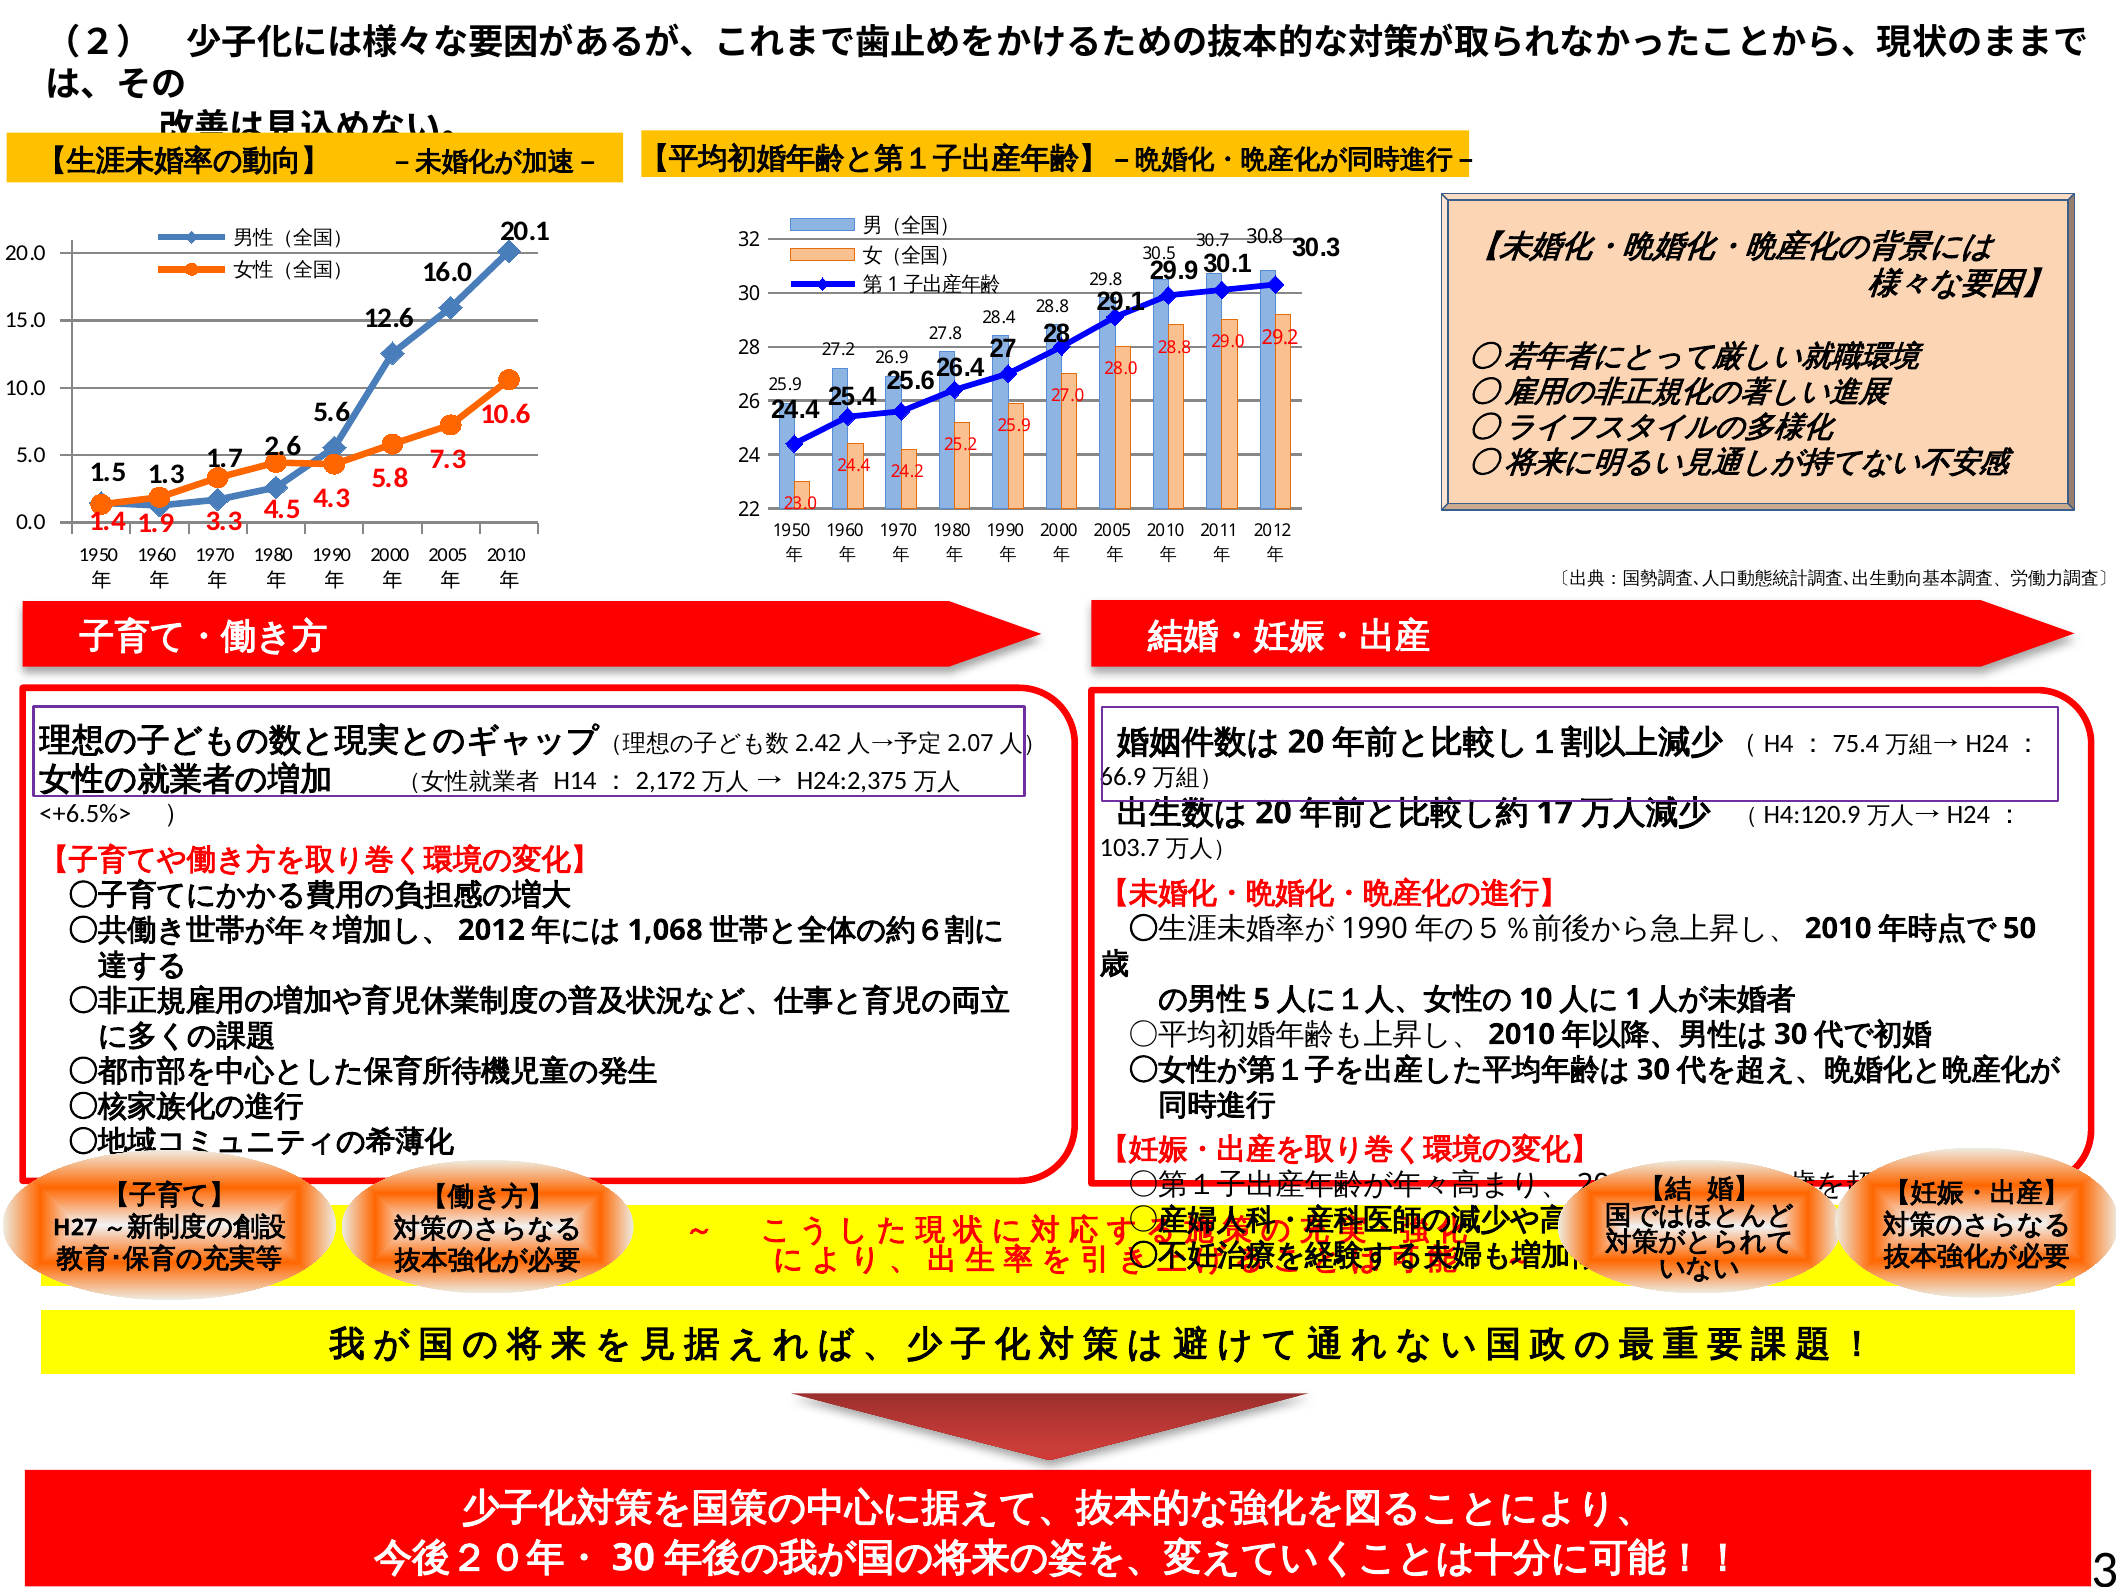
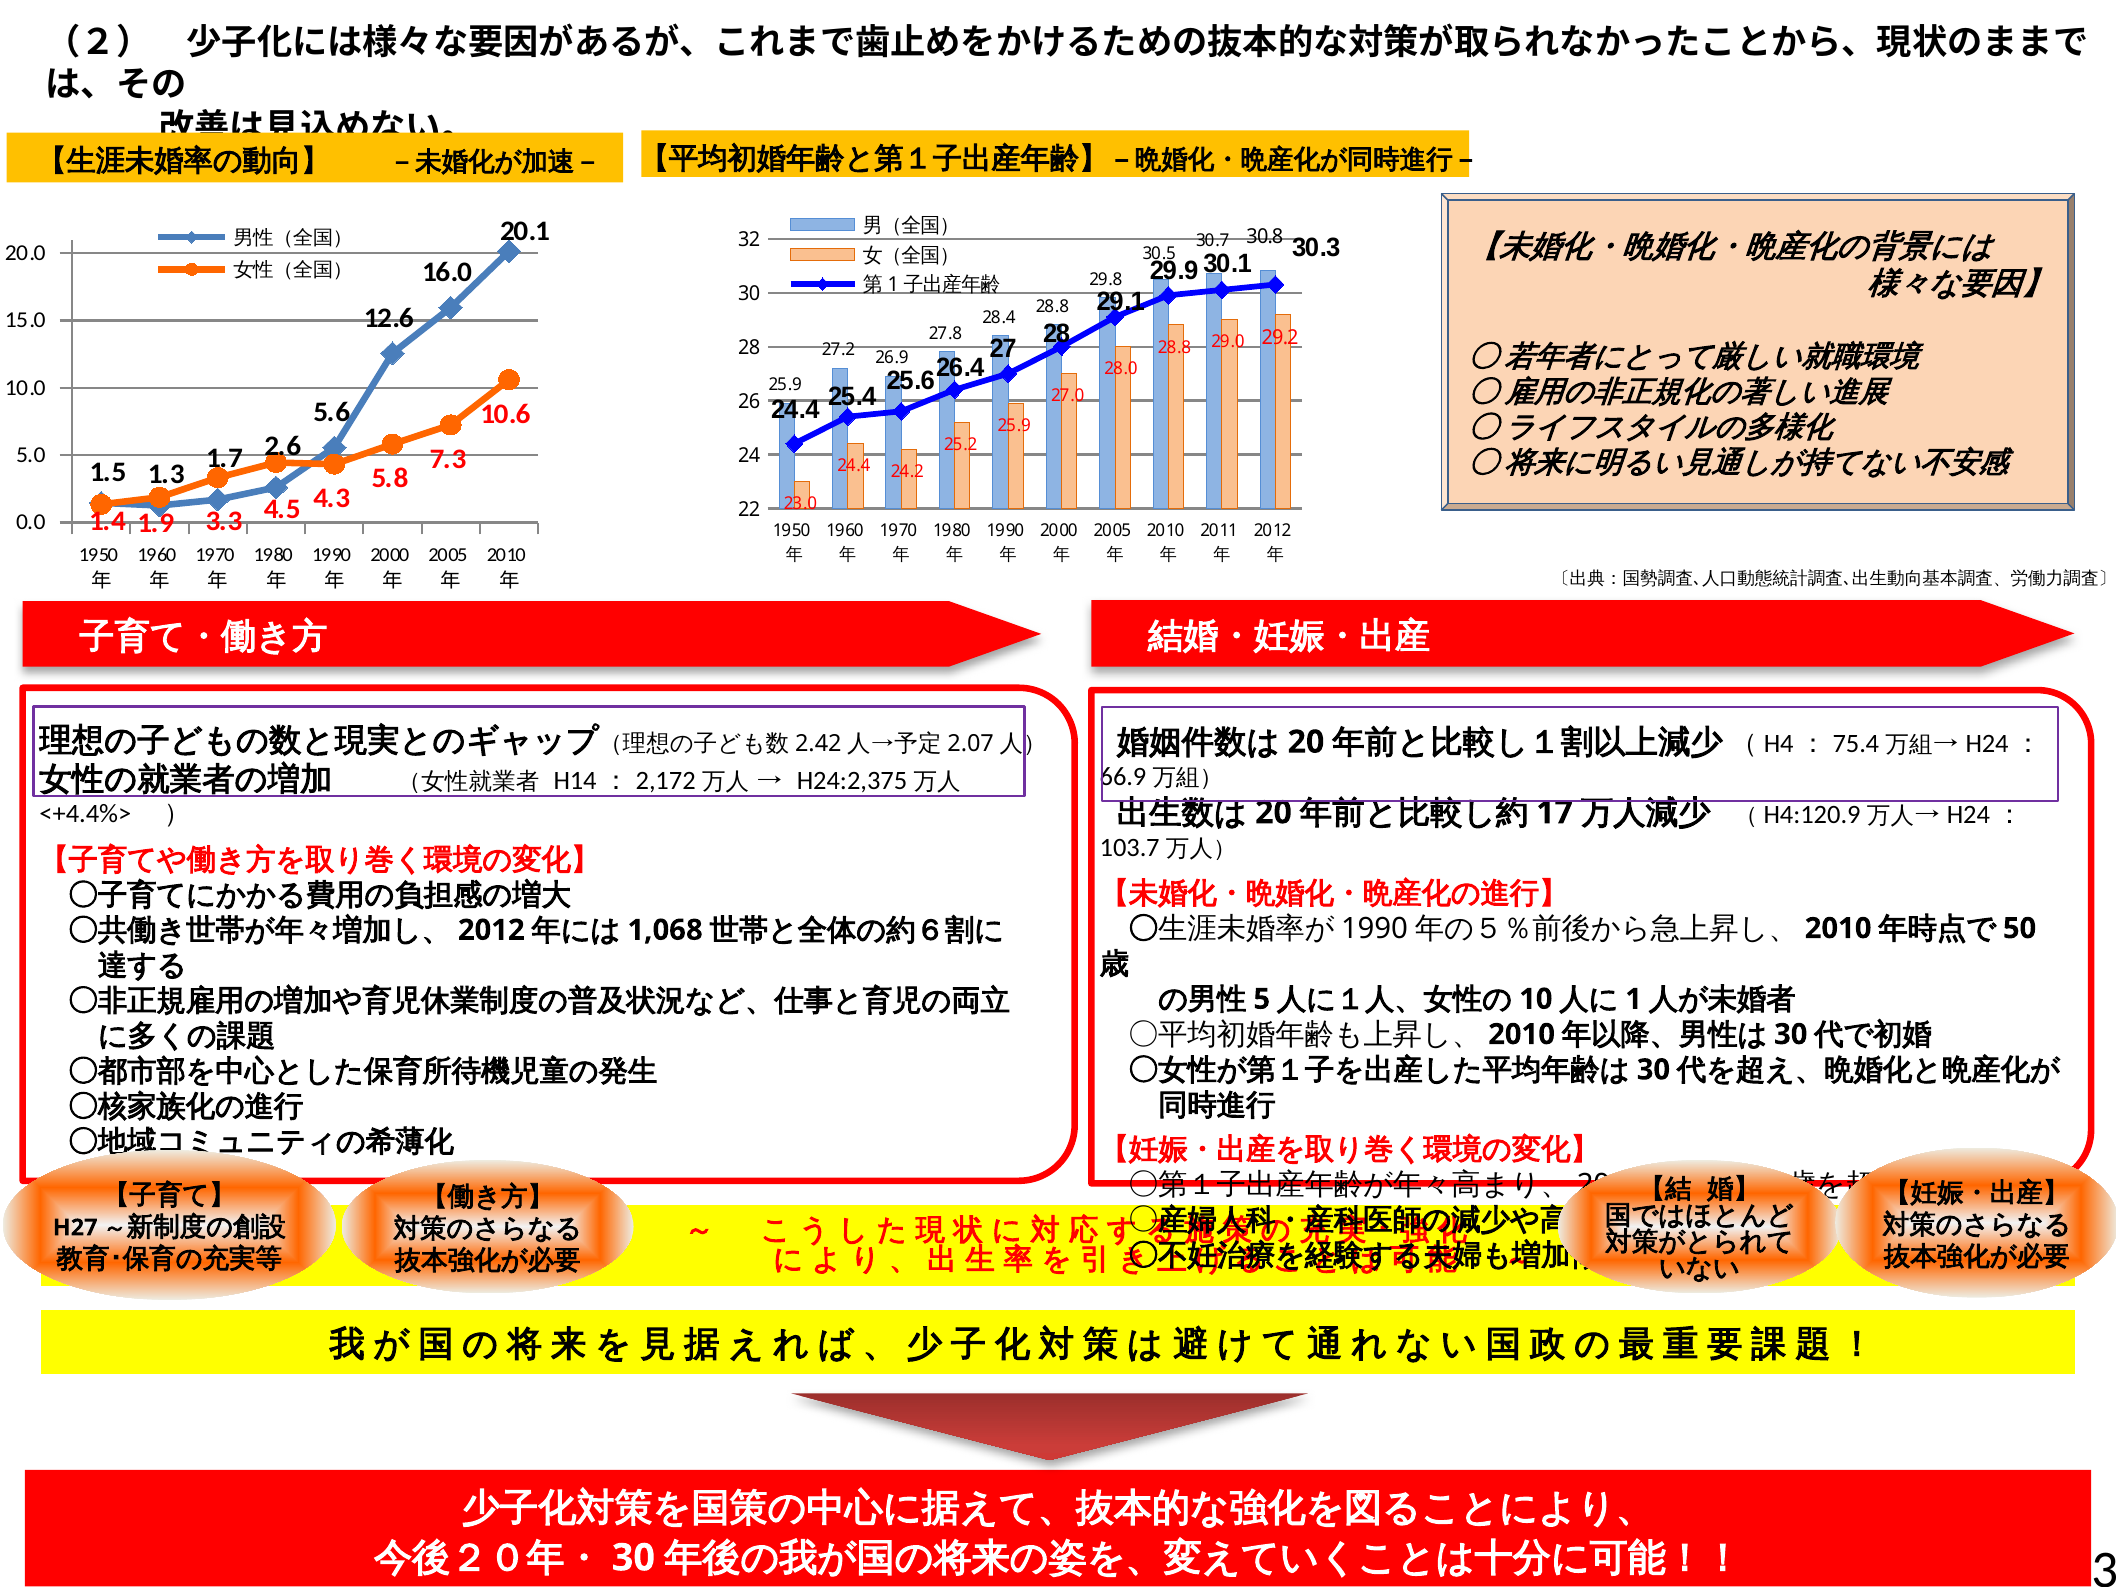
<+6.5%>: <+6.5%> -> <+4.4%>
